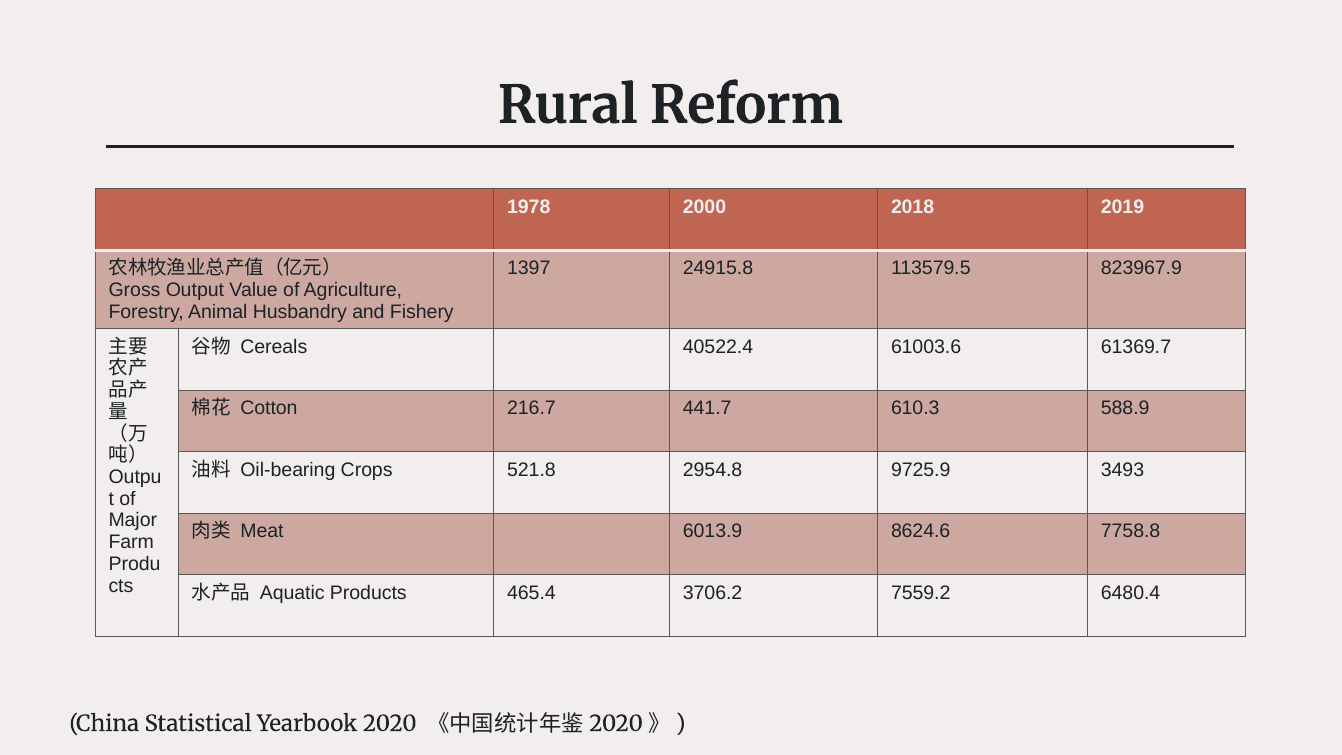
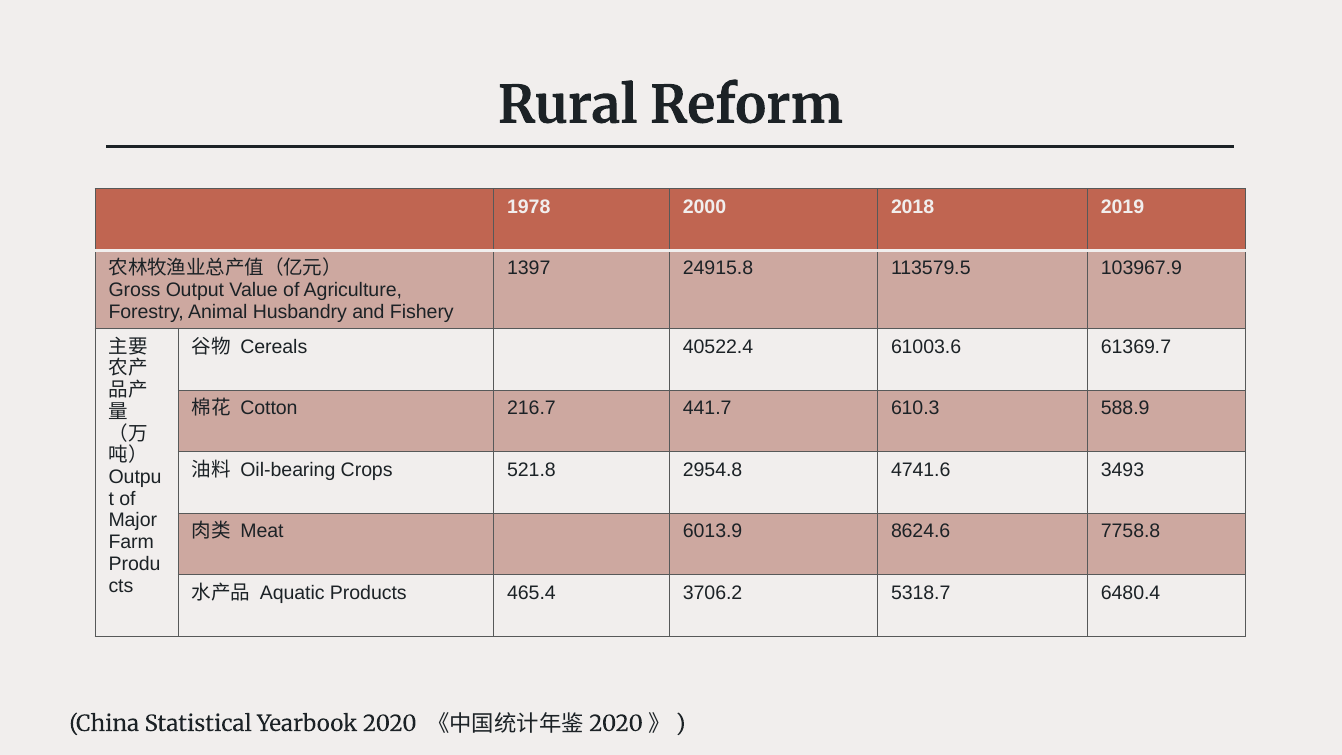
823967.9: 823967.9 -> 103967.9
9725.9: 9725.9 -> 4741.6
7559.2: 7559.2 -> 5318.7
